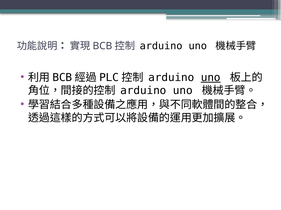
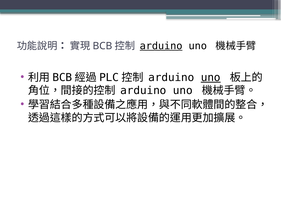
arduino at (161, 46) underline: none -> present
